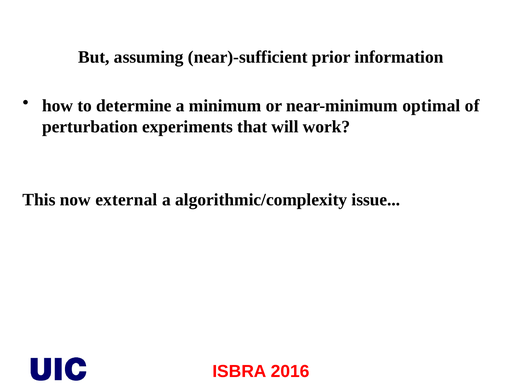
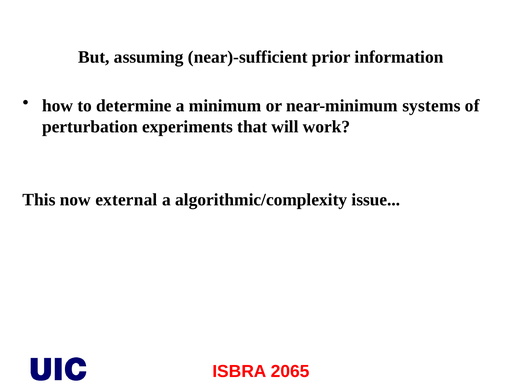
optimal: optimal -> systems
2016: 2016 -> 2065
